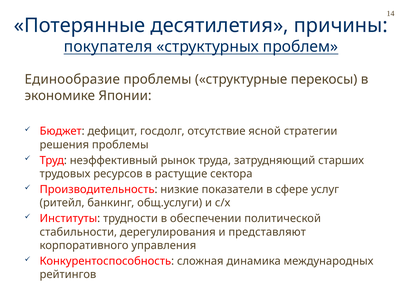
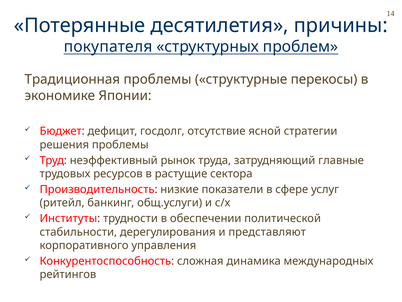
Единообразие: Единообразие -> Традиционная
старших: старших -> главные
